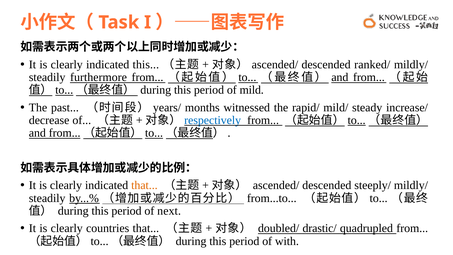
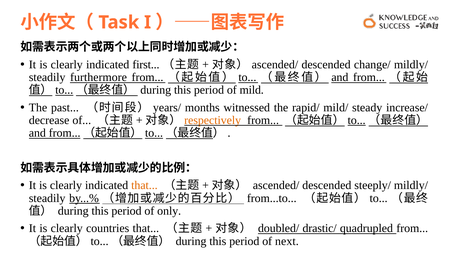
indicated this: this -> first
ranked/: ranked/ -> change/
respectively colour: blue -> orange
next: next -> only
with: with -> next
